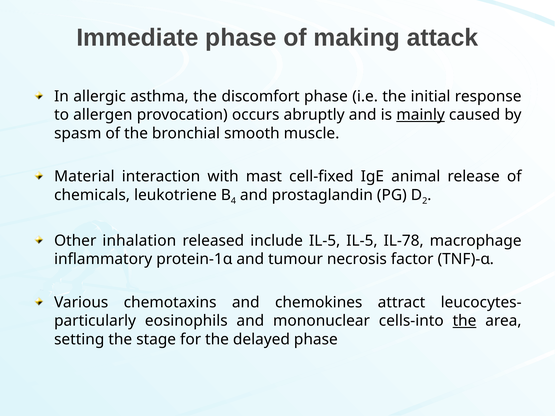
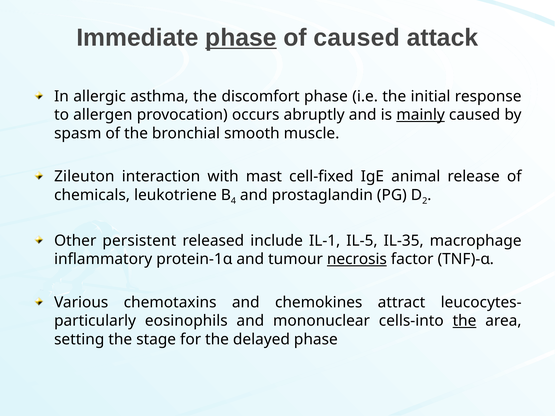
phase at (241, 38) underline: none -> present
of making: making -> caused
Material: Material -> Zileuton
inhalation: inhalation -> persistent
include IL-5: IL-5 -> IL-1
IL-78: IL-78 -> IL-35
necrosis underline: none -> present
